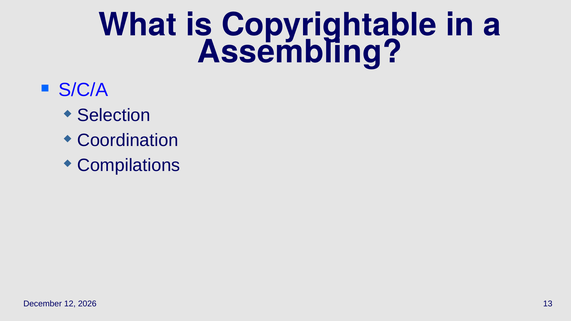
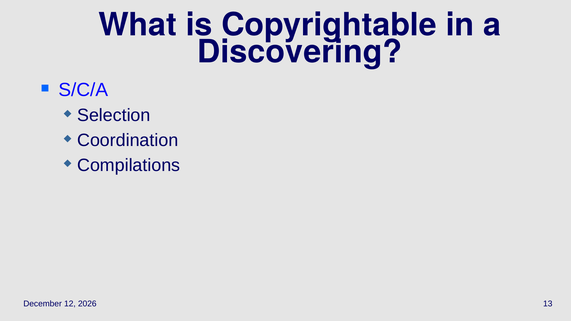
Assembling: Assembling -> Discovering
